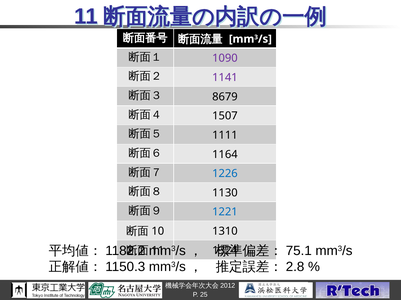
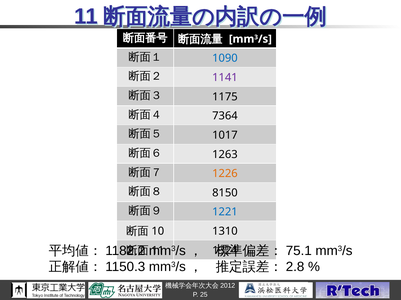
1090 colour: purple -> blue
8679: 8679 -> 1175
1507: 1507 -> 7364
1111: 1111 -> 1017
1164: 1164 -> 1263
1226 colour: blue -> orange
1130: 1130 -> 8150
